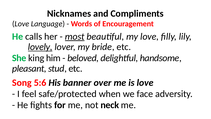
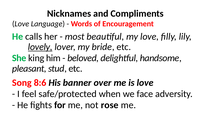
most underline: present -> none
5:6: 5:6 -> 8:6
neck: neck -> rose
